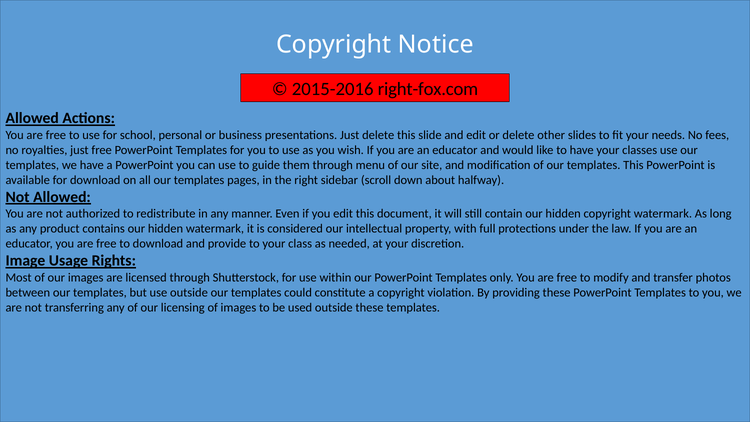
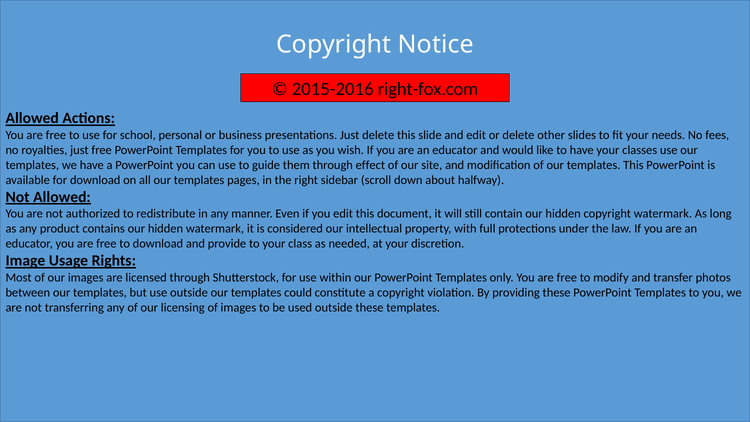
menu: menu -> effect
